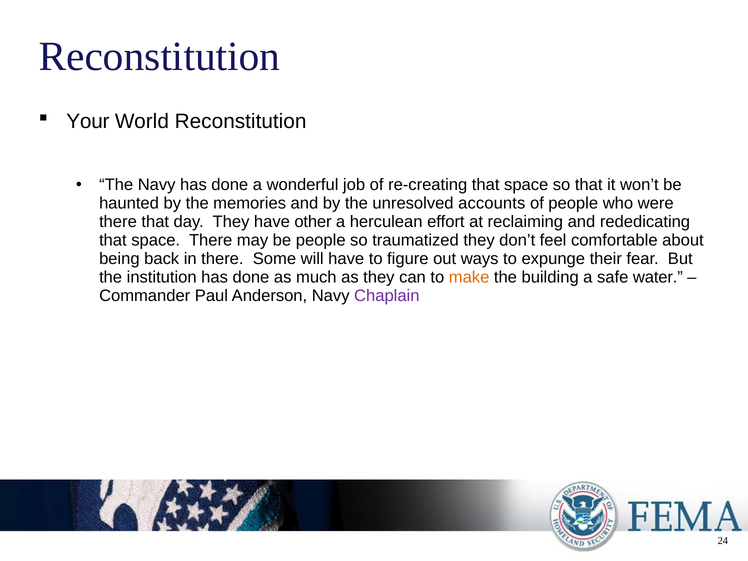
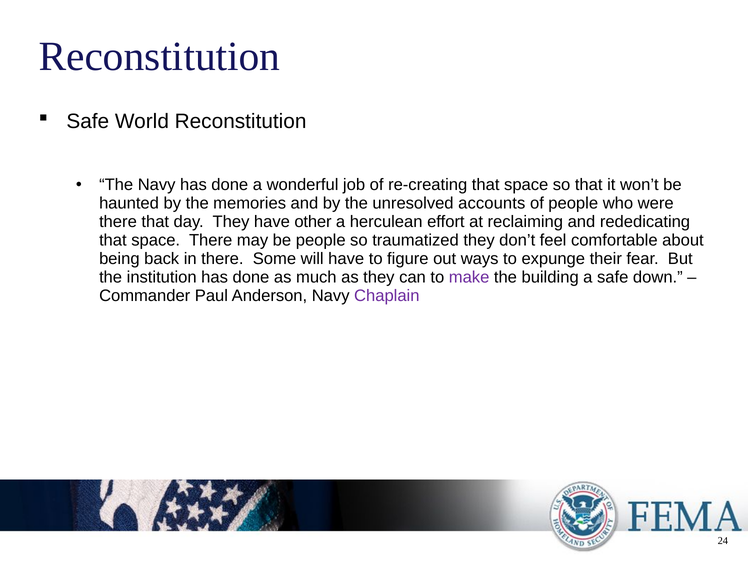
Your at (88, 121): Your -> Safe
make colour: orange -> purple
water: water -> down
